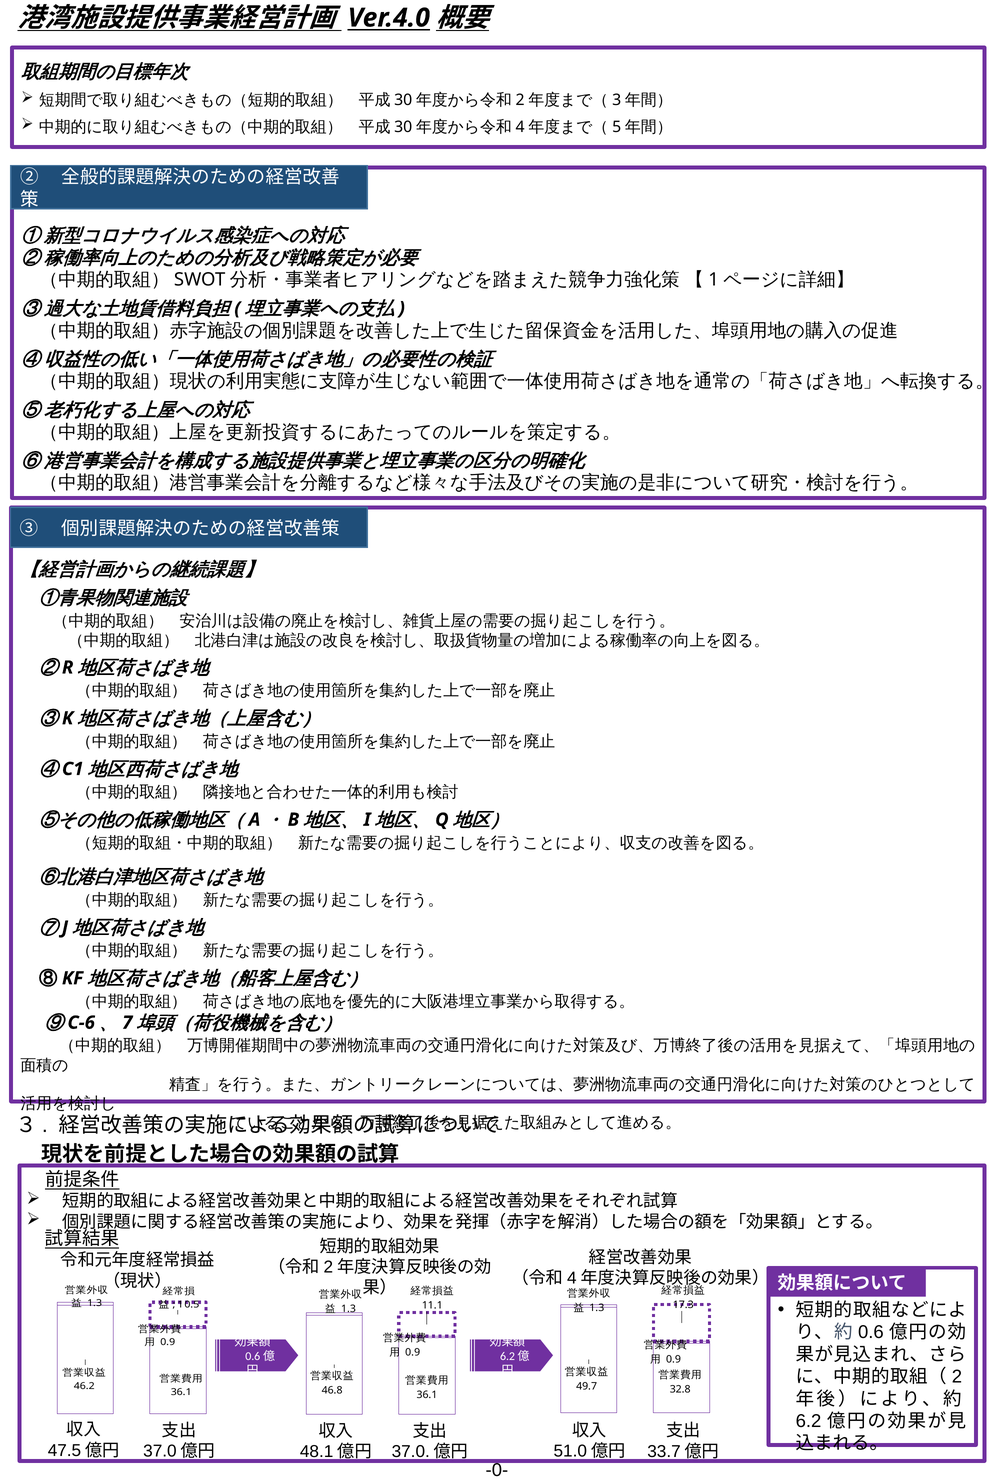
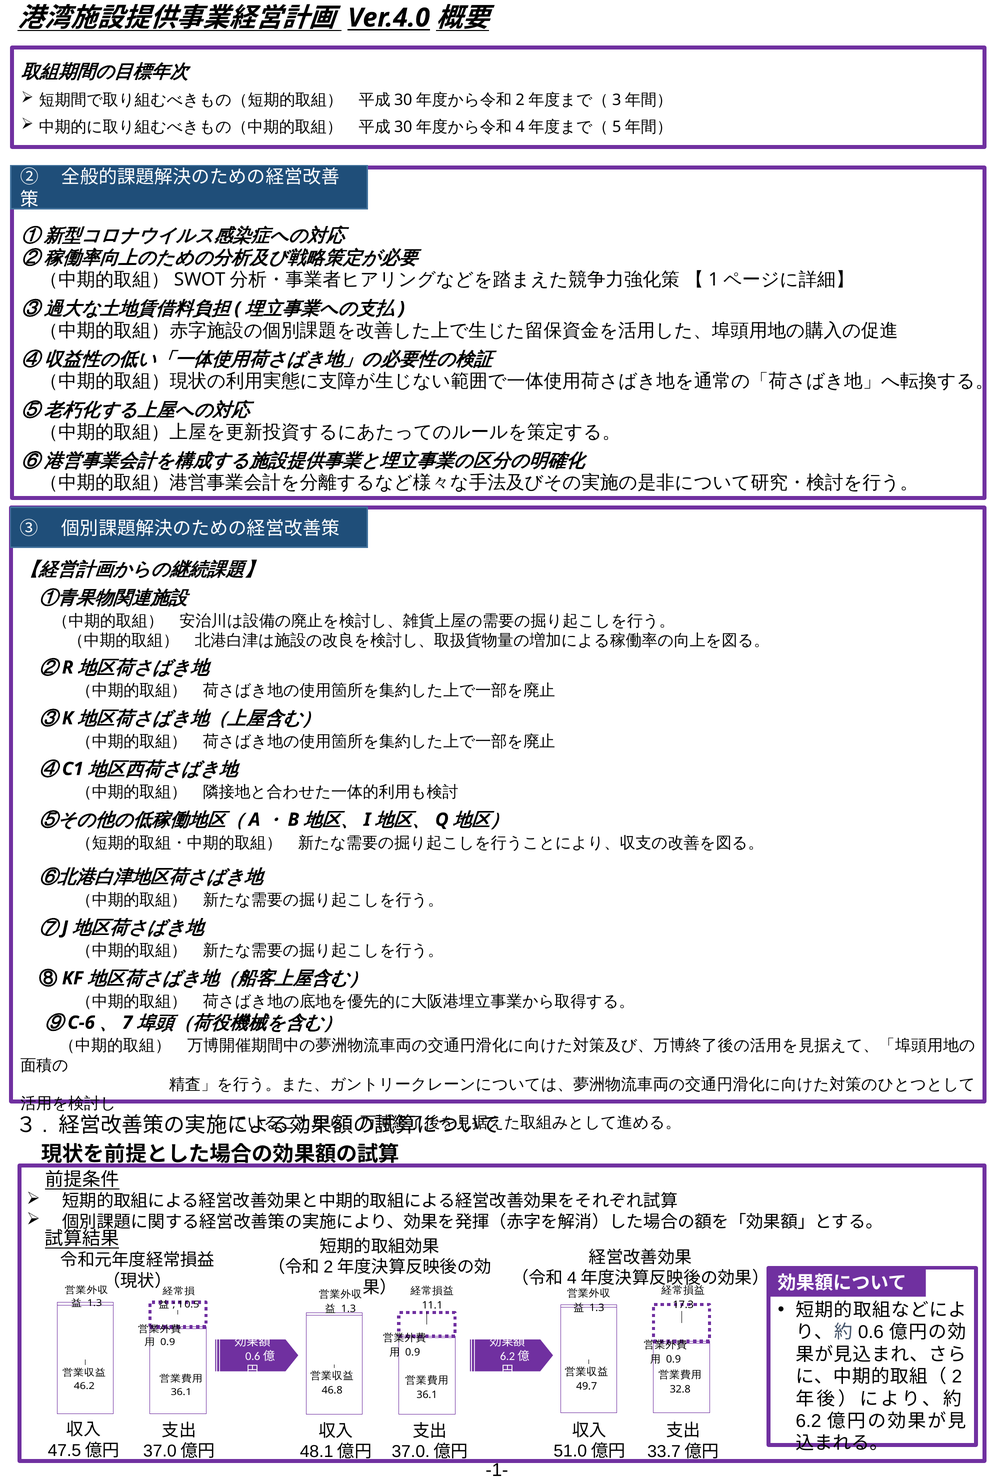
-0-: -0- -> -1-
